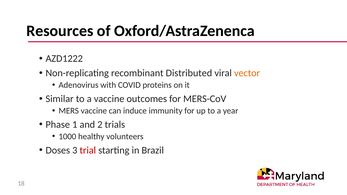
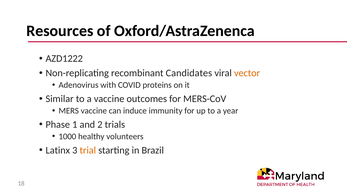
Distributed: Distributed -> Candidates
Doses: Doses -> Latinx
trial colour: red -> orange
